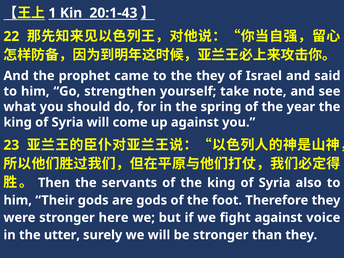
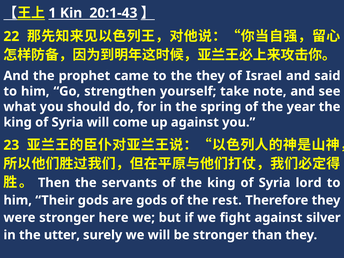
also: also -> lord
foot: foot -> rest
voice: voice -> silver
